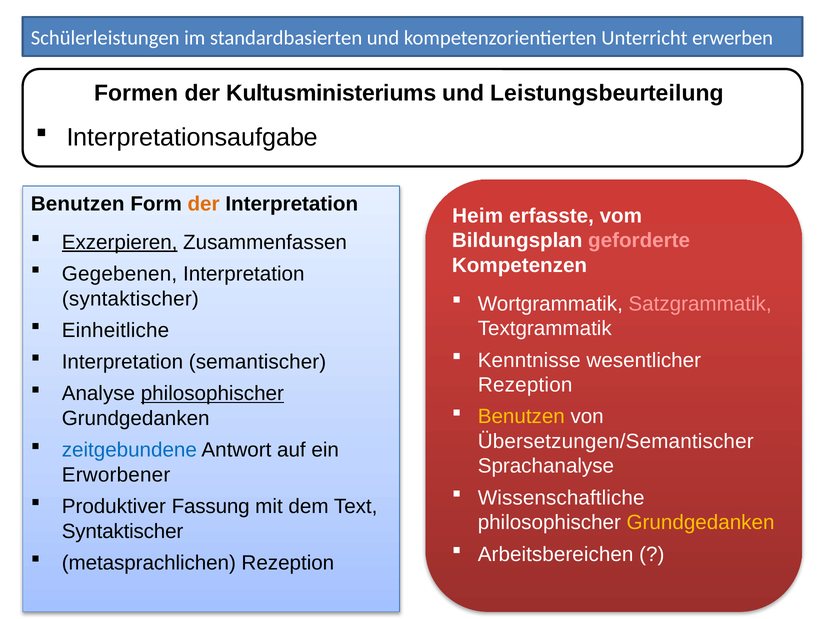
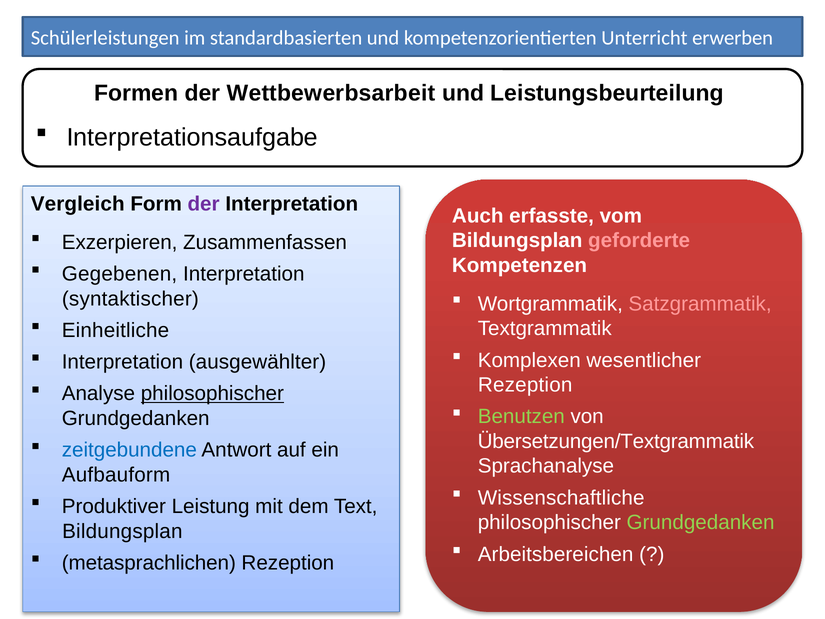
Kultusministeriums: Kultusministeriums -> Wettbewerbsarbeit
Benutzen at (78, 204): Benutzen -> Vergleich
der at (204, 204) colour: orange -> purple
Heim: Heim -> Auch
Exzerpieren underline: present -> none
Kenntnisse: Kenntnisse -> Komplexen
semantischer: semantischer -> ausgewählter
Benutzen at (521, 416) colour: yellow -> light green
Übersetzungen/Semantischer: Übersetzungen/Semantischer -> Übersetzungen/Textgrammatik
Erworbener: Erworbener -> Aufbauform
Fassung: Fassung -> Leistung
Grundgedanken at (701, 522) colour: yellow -> light green
Syntaktischer at (123, 531): Syntaktischer -> Bildungsplan
